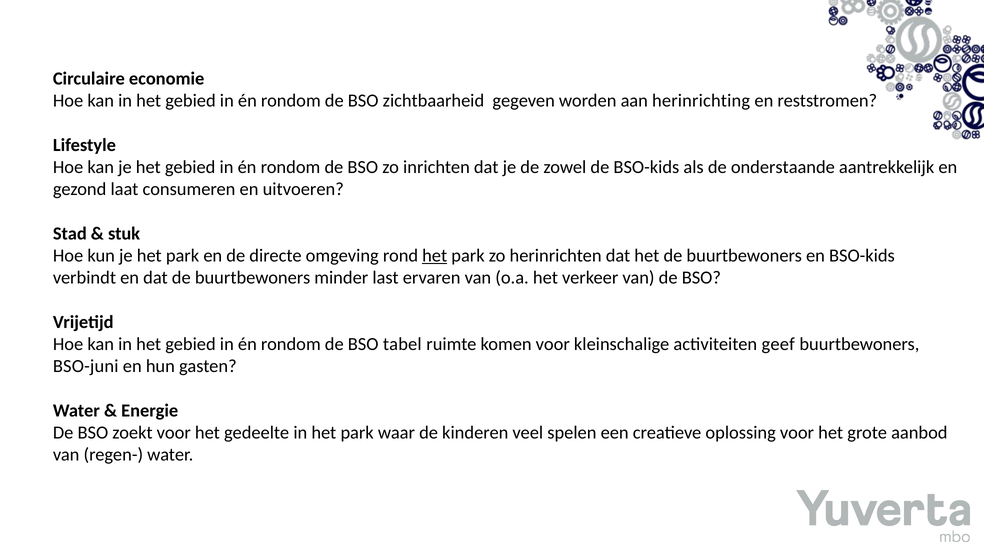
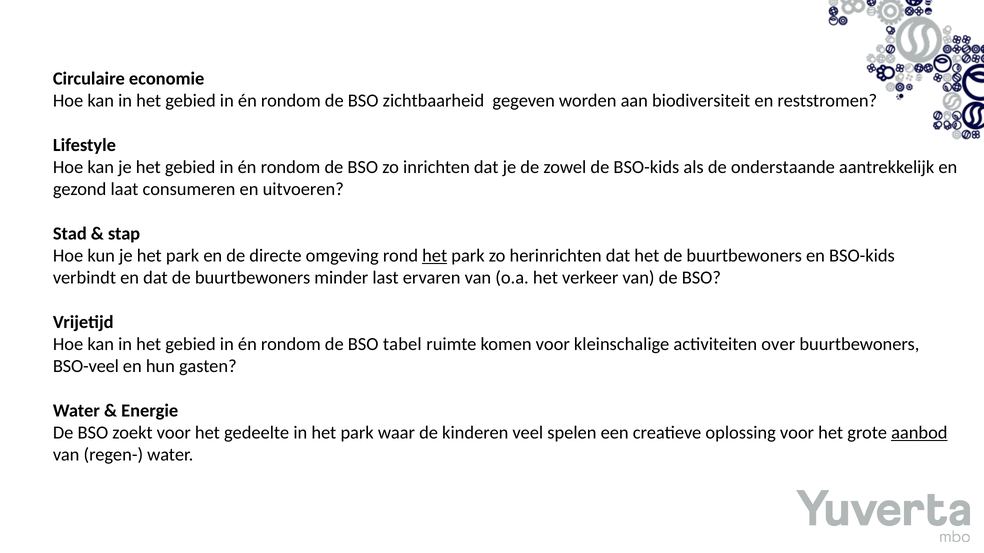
herinrichting: herinrichting -> biodiversiteit
stuk: stuk -> stap
geef: geef -> over
BSO-juni: BSO-juni -> BSO-veel
aanbod underline: none -> present
